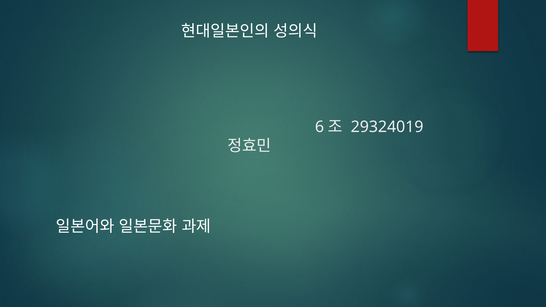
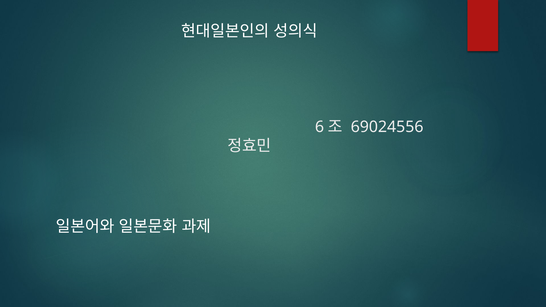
29324019: 29324019 -> 69024556
